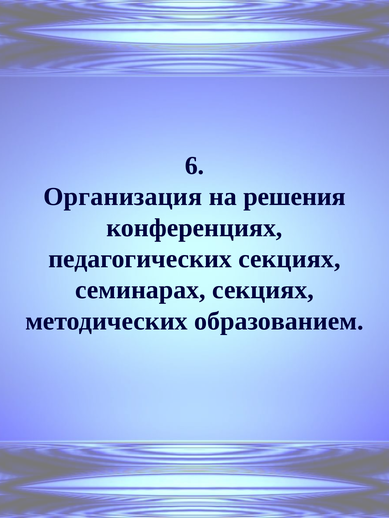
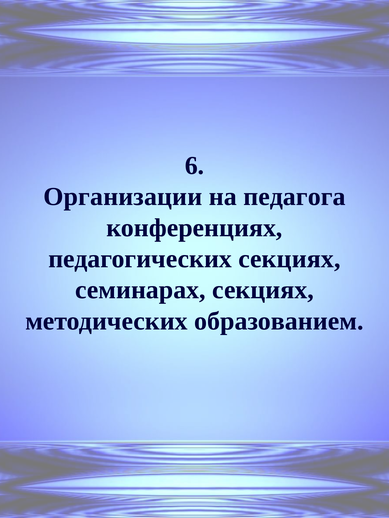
Организация: Организация -> Организации
решения: решения -> педагога
